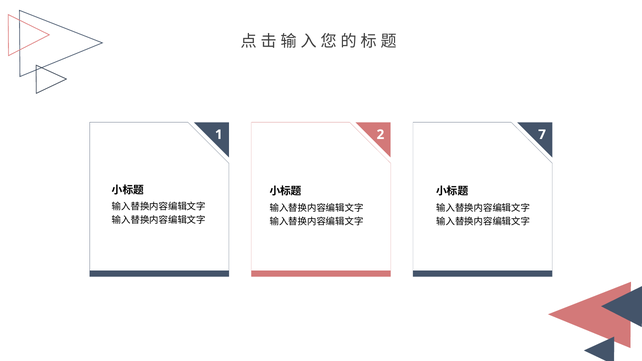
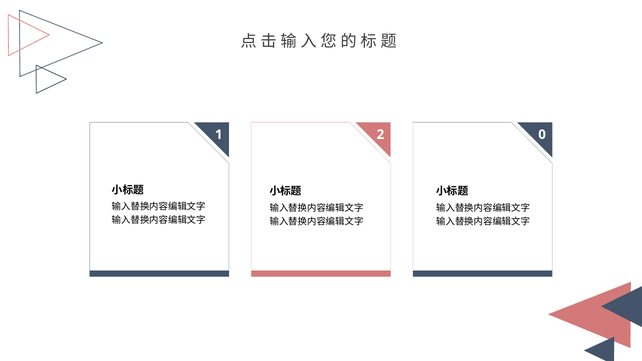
7: 7 -> 0
